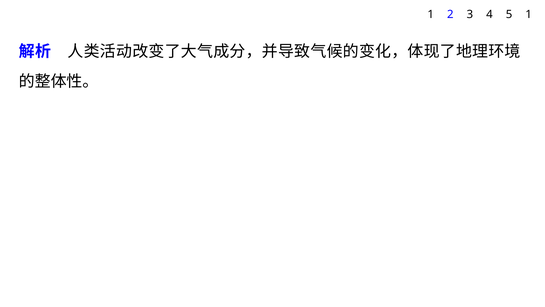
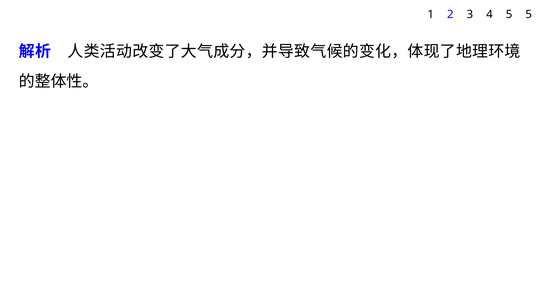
5 1: 1 -> 5
